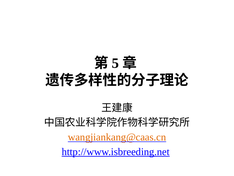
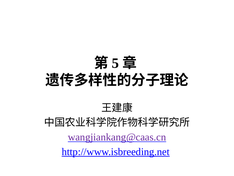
wangjiankang@caas.cn colour: orange -> purple
